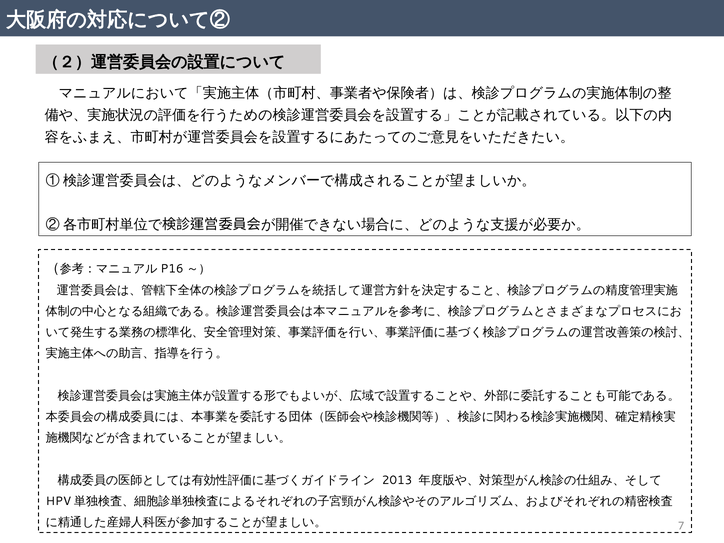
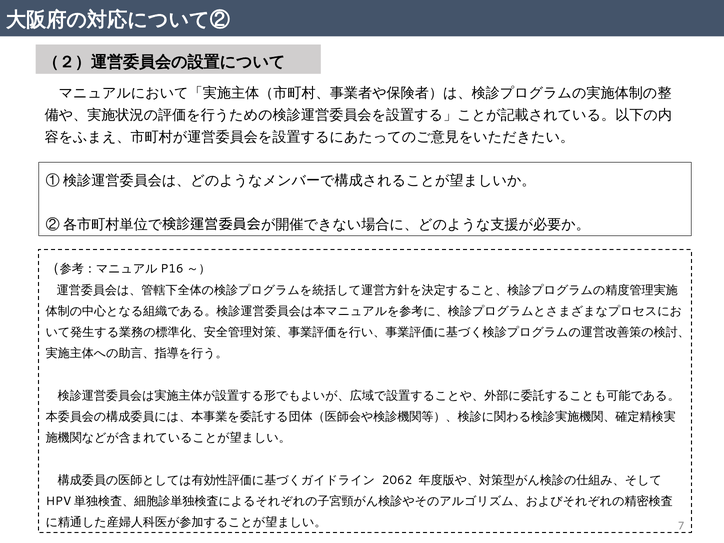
2013: 2013 -> 2062
